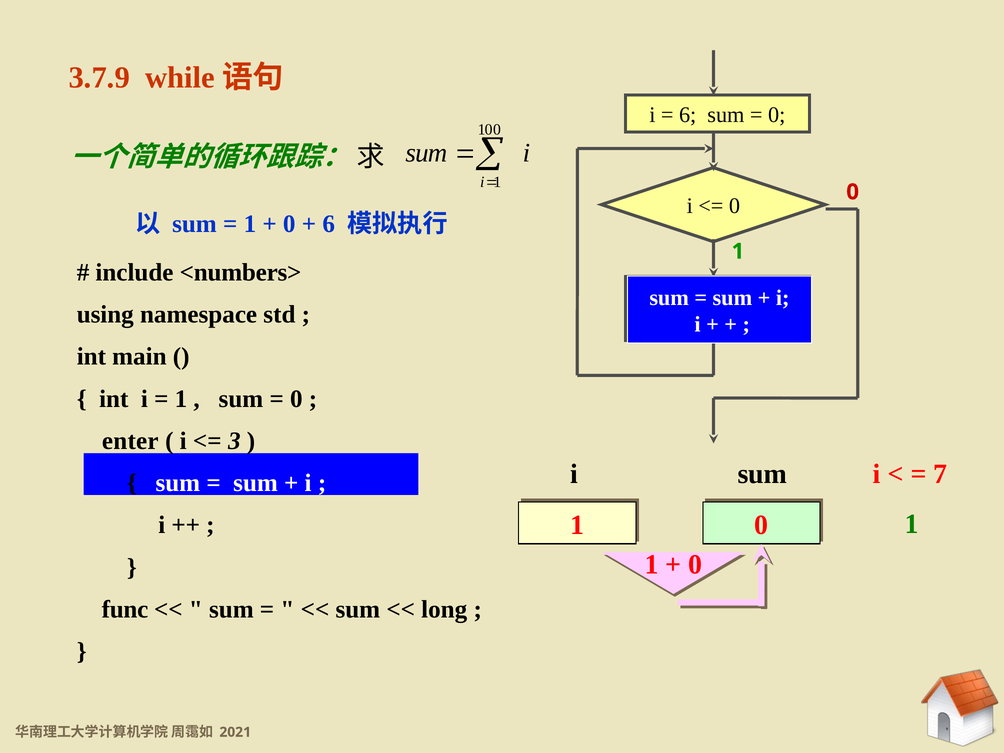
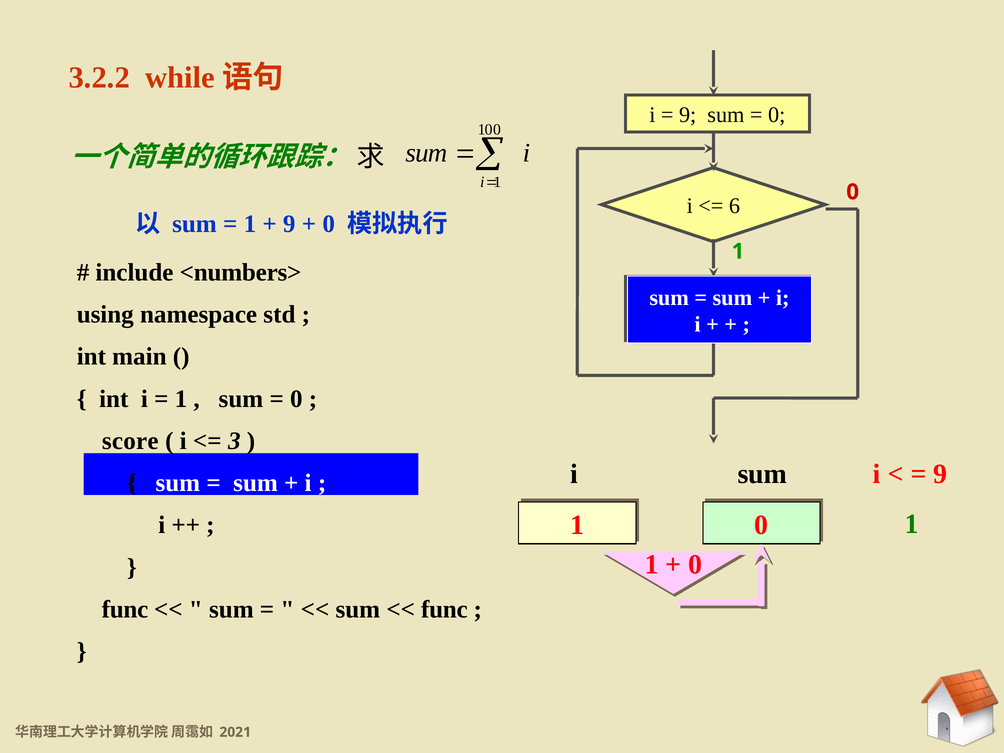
3.7.9: 3.7.9 -> 3.2.2
6 at (688, 115): 6 -> 9
0 at (734, 206): 0 -> 6
0 at (289, 224): 0 -> 9
6 at (329, 224): 6 -> 0
enter: enter -> score
7 at (940, 474): 7 -> 9
long at (444, 609): long -> func
